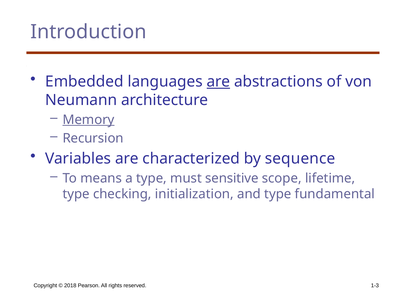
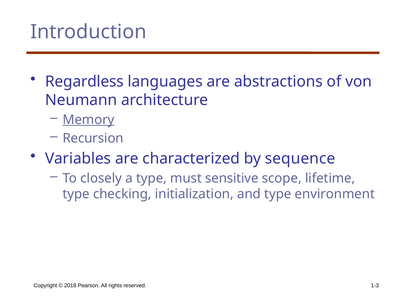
Embedded: Embedded -> Regardless
are at (218, 82) underline: present -> none
means: means -> closely
fundamental: fundamental -> environment
